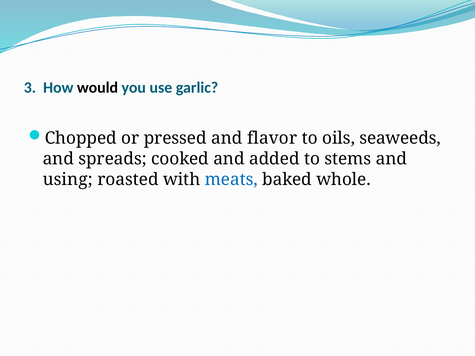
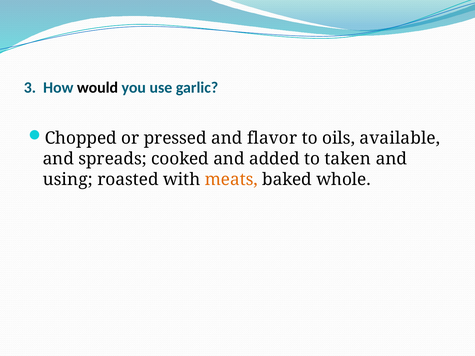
seaweeds: seaweeds -> available
stems: stems -> taken
meats colour: blue -> orange
